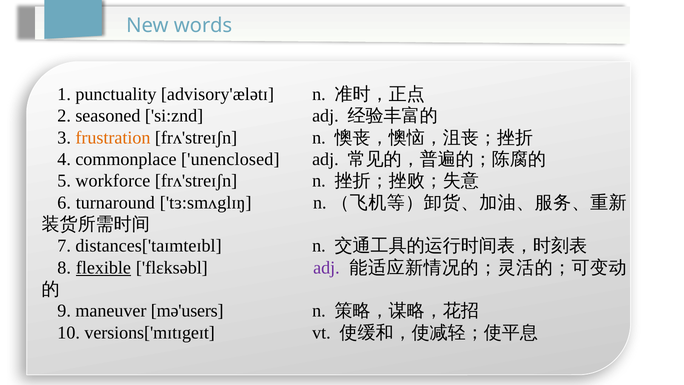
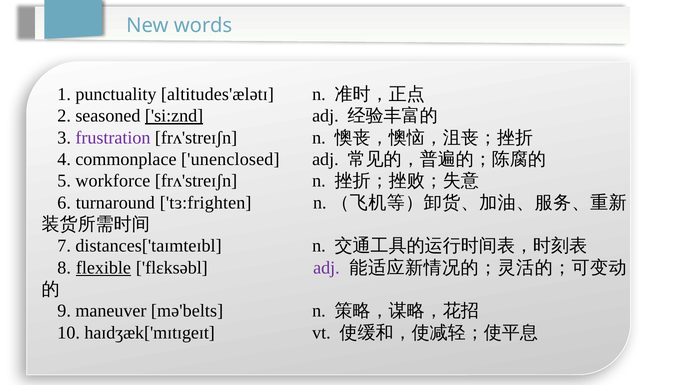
advisory'ælətɪ: advisory'ælətɪ -> altitudes'ælətɪ
si:znd underline: none -> present
frustration colour: orange -> purple
tɜ:smʌglɪŋ: tɜ:smʌglɪŋ -> tɜ:frighten
mə'users: mə'users -> mə'belts
versions['mɪtɪgeɪt: versions['mɪtɪgeɪt -> haɪdʒæk['mɪtɪgeɪt
